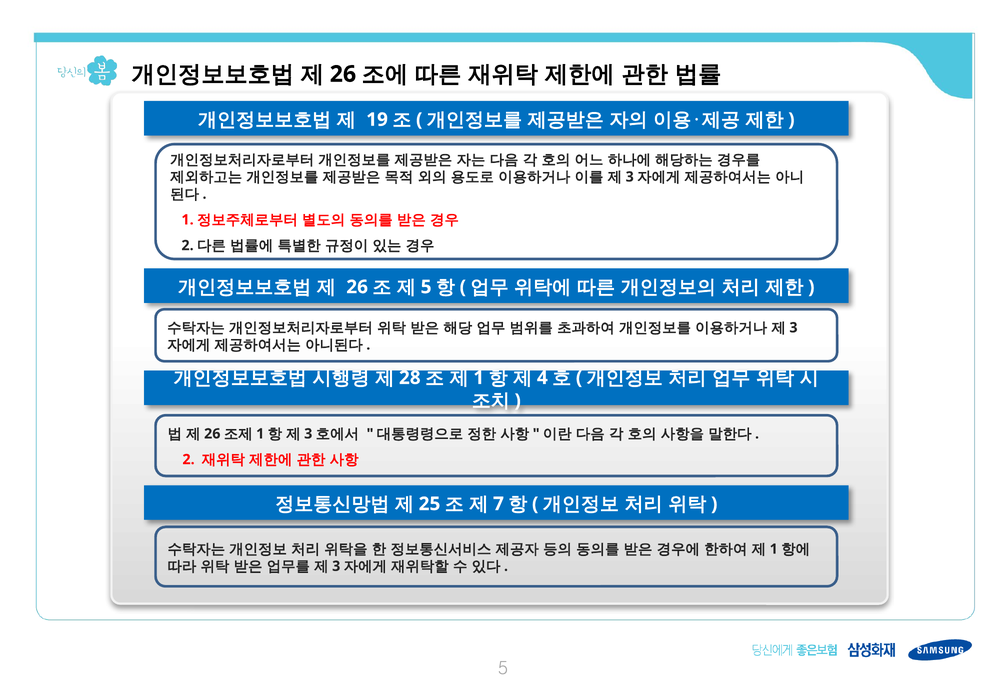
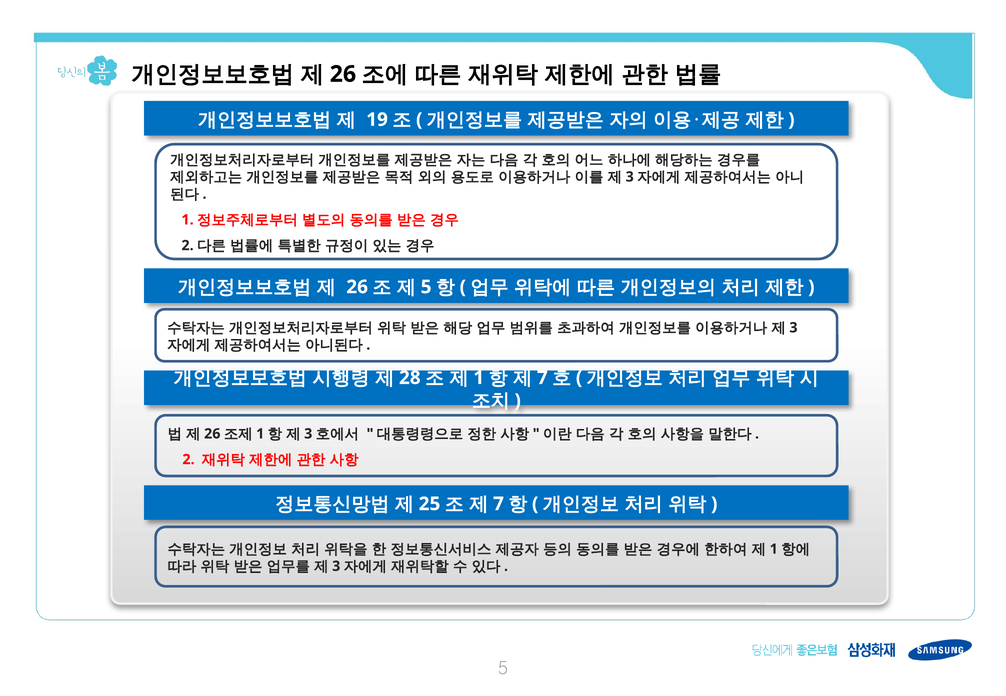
4 at (542, 378): 4 -> 7
